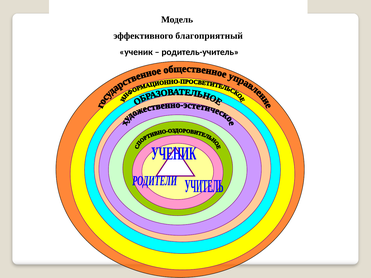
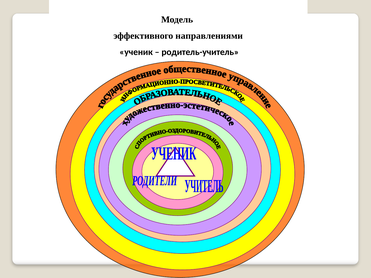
благоприятный: благоприятный -> направлениями
